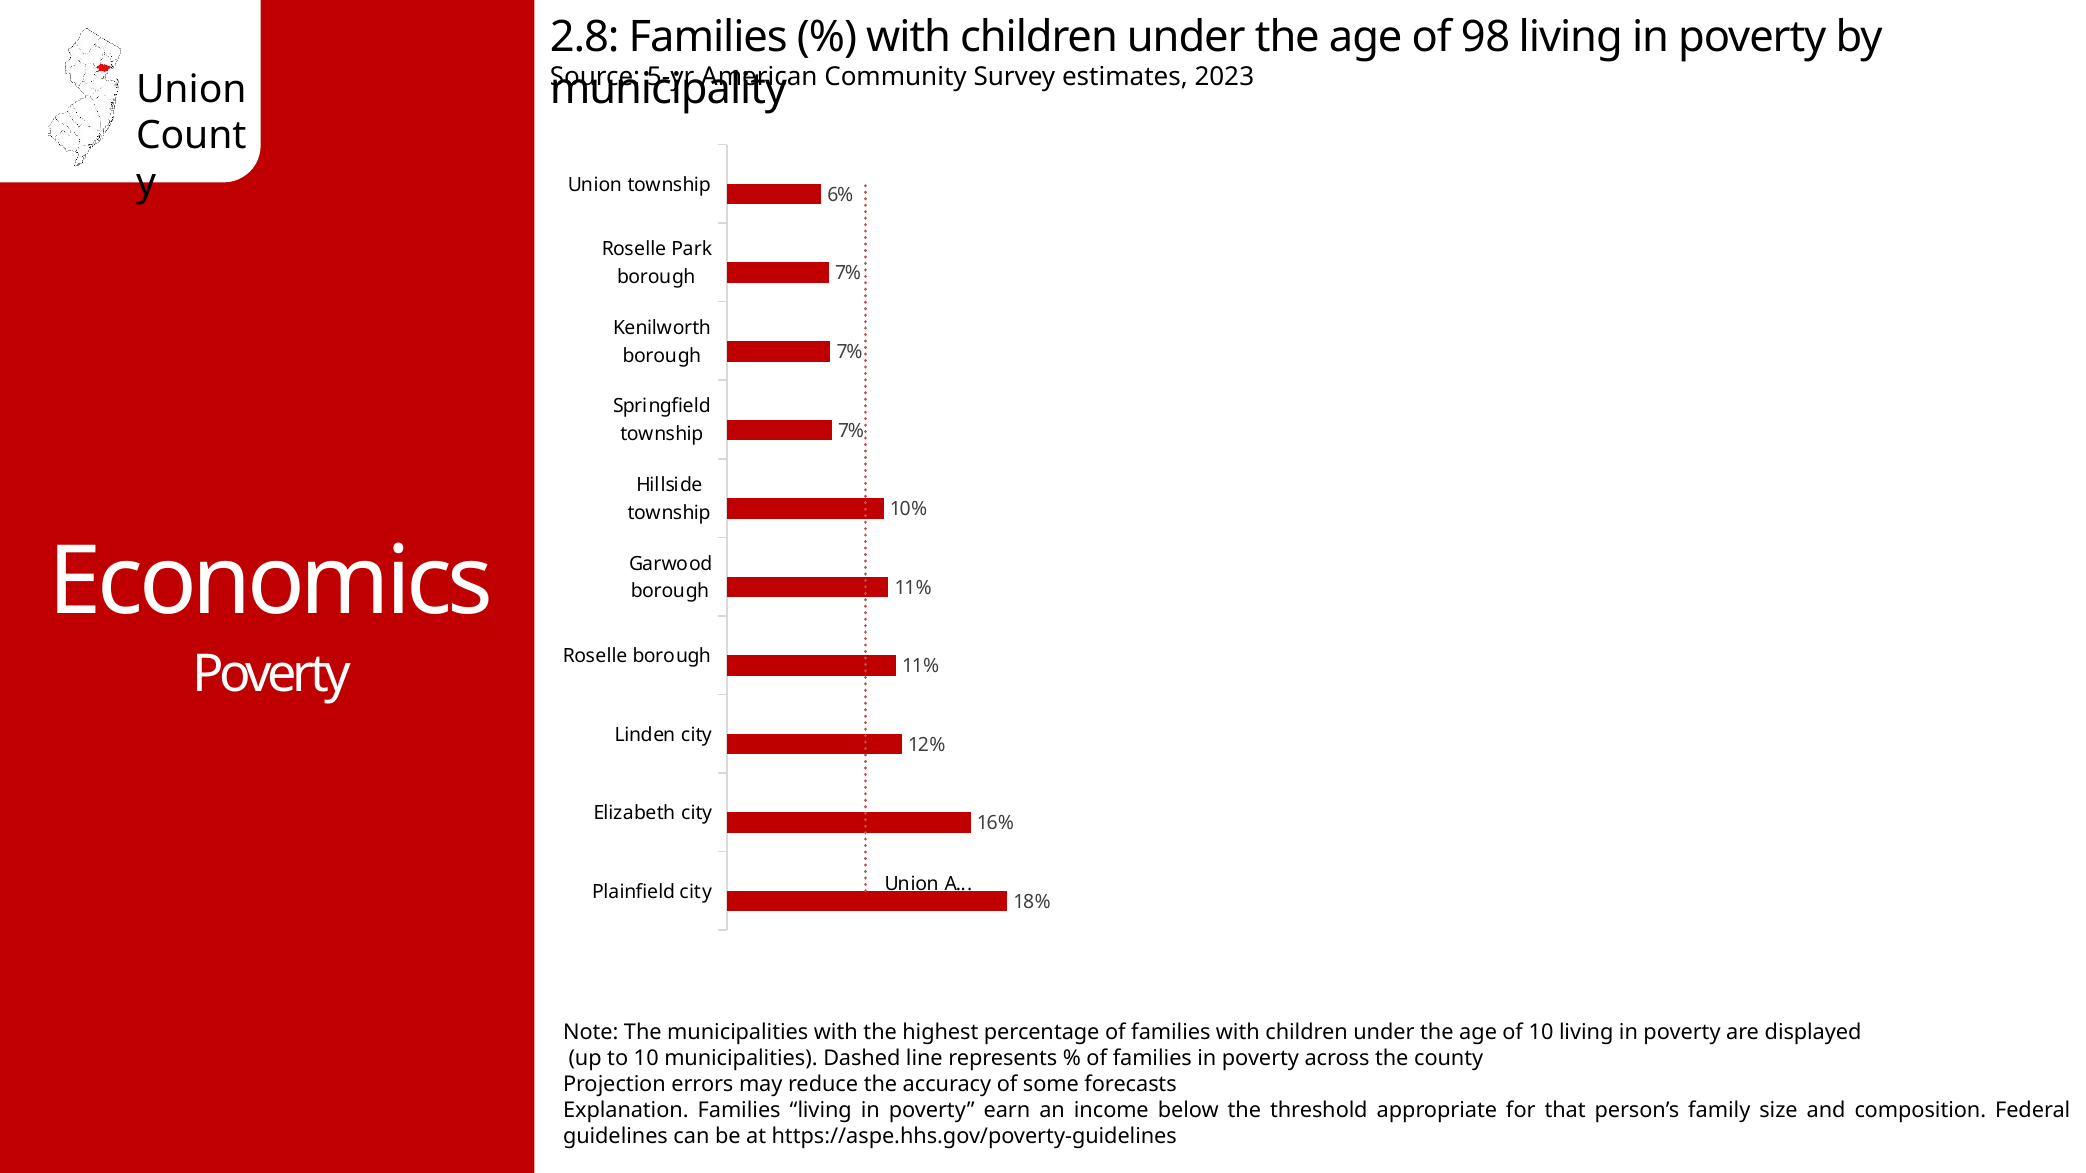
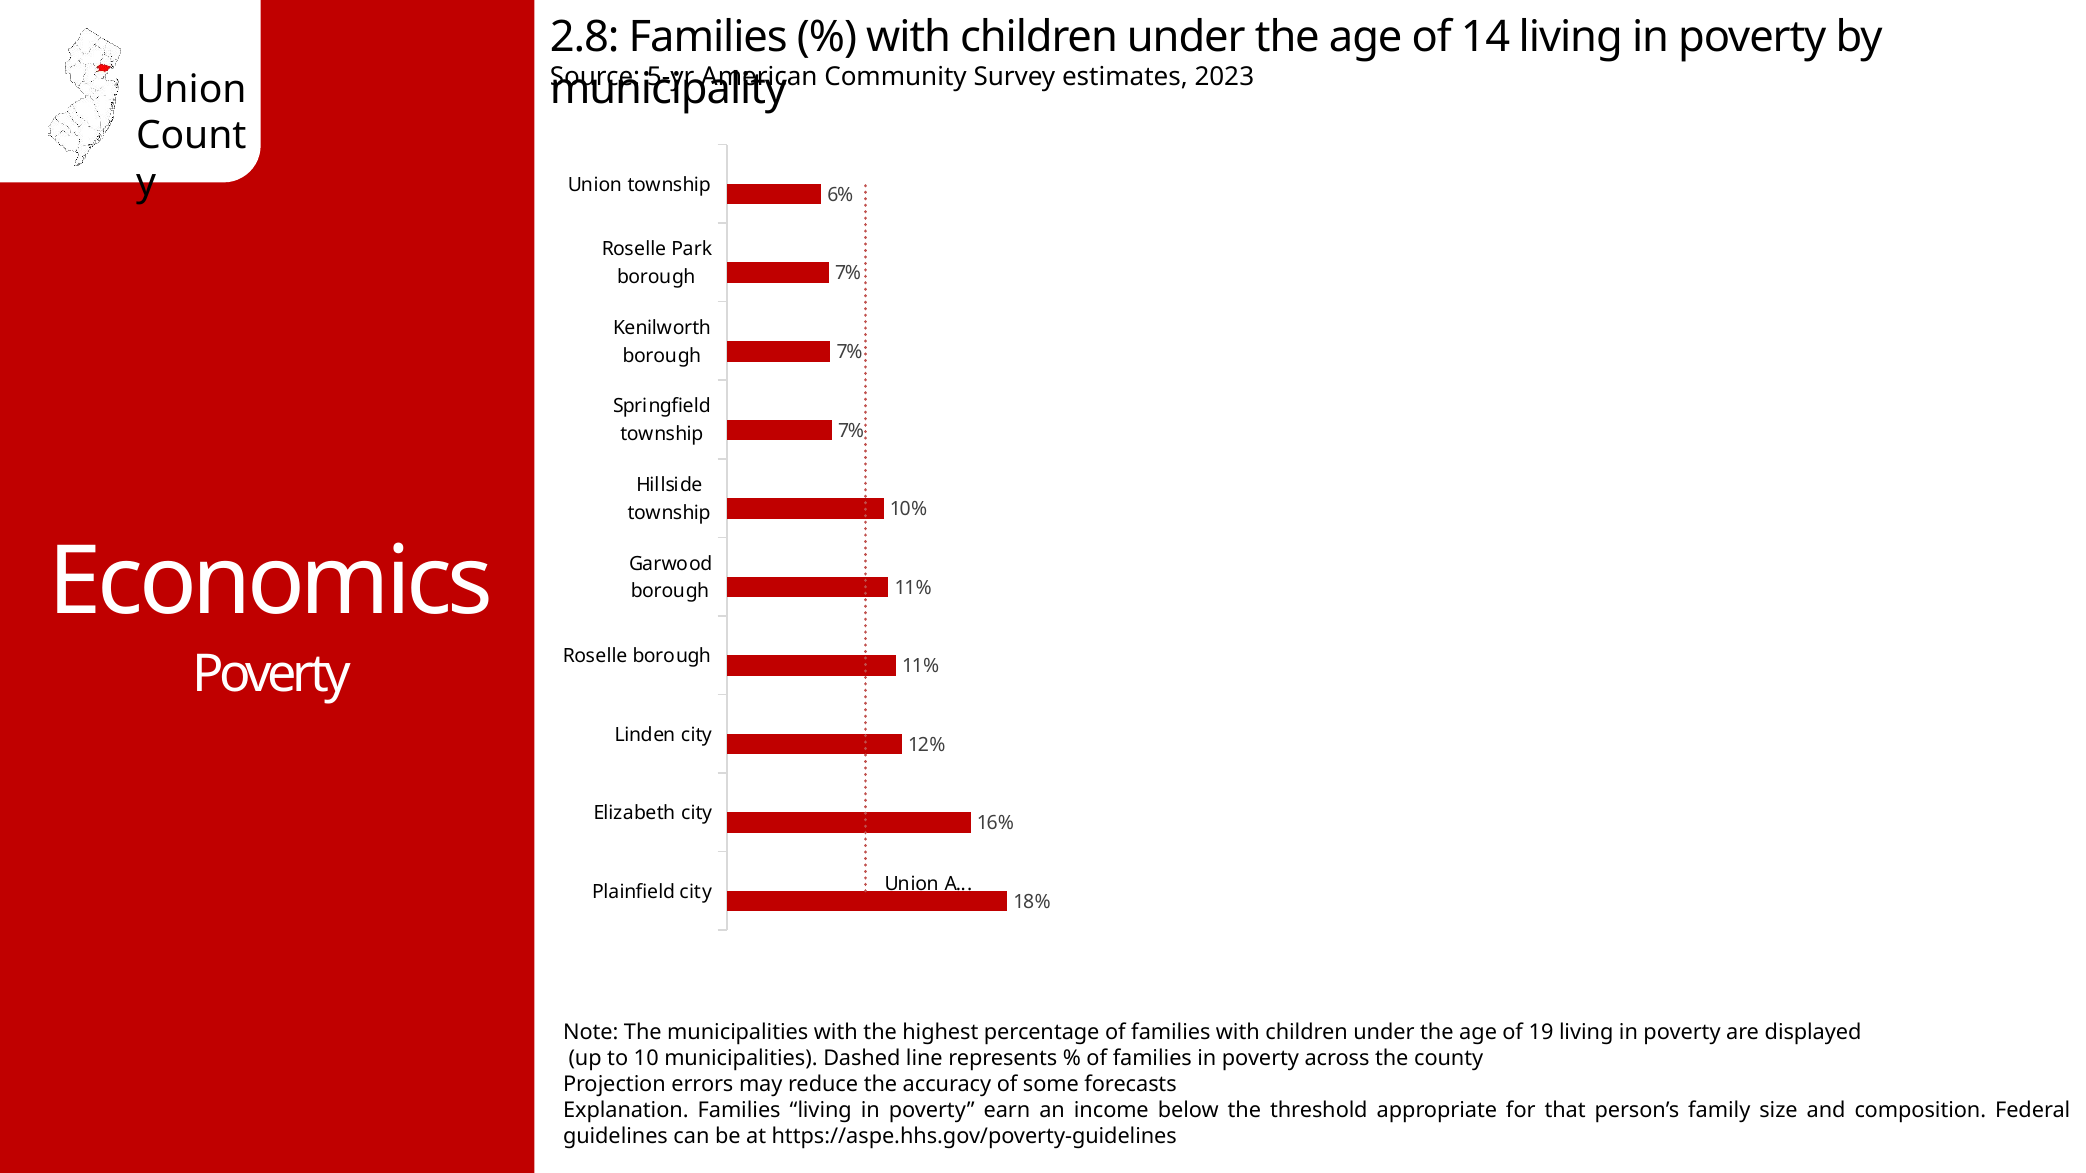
98: 98 -> 14
of 10: 10 -> 19
